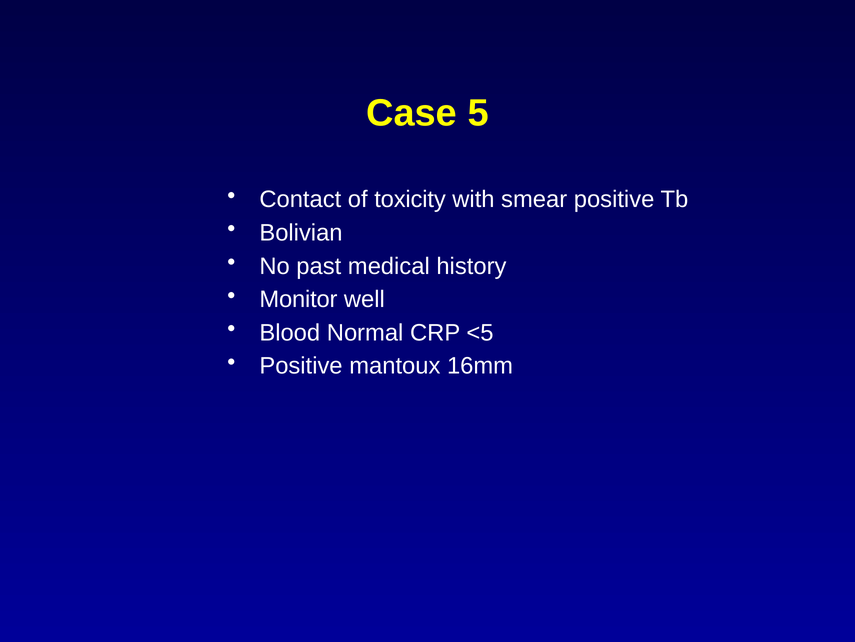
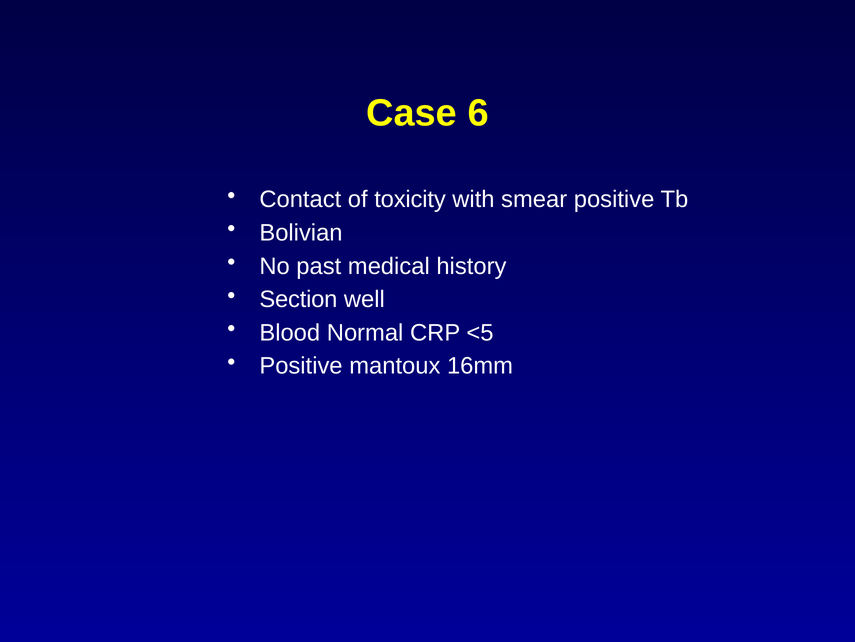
5: 5 -> 6
Monitor: Monitor -> Section
